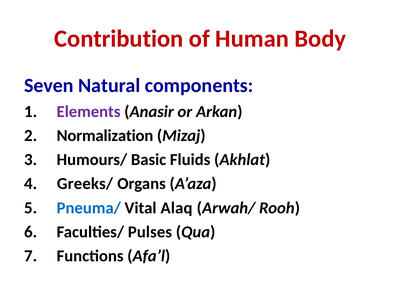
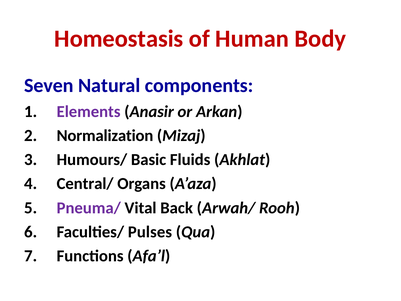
Contribution: Contribution -> Homeostasis
Greeks/: Greeks/ -> Central/
Pneuma/ colour: blue -> purple
Alaq: Alaq -> Back
